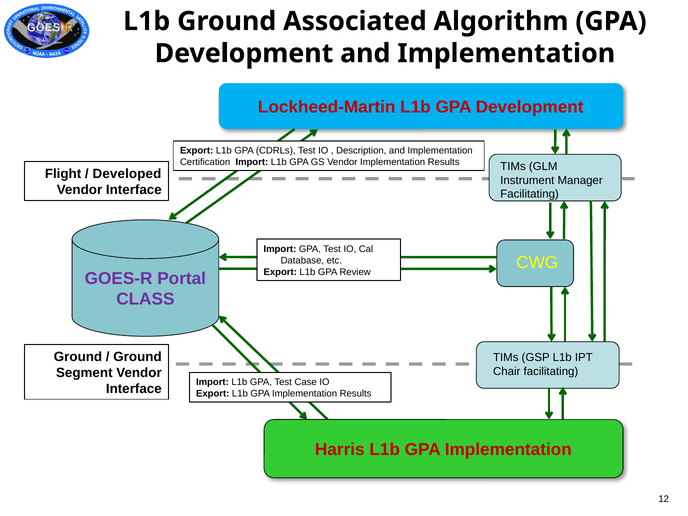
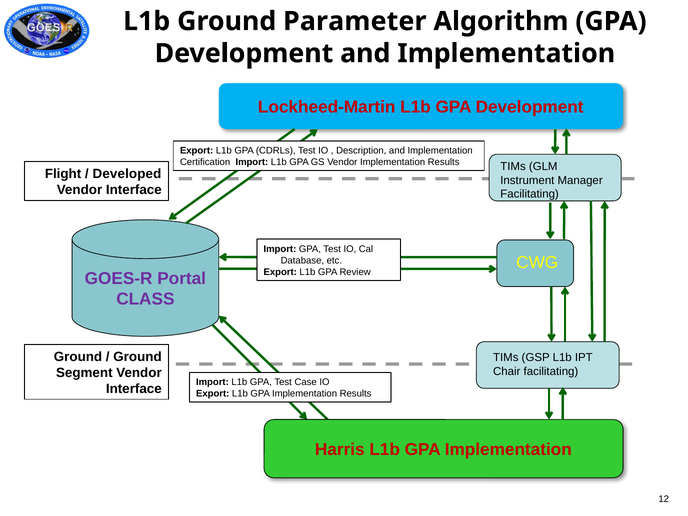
Associated: Associated -> Parameter
